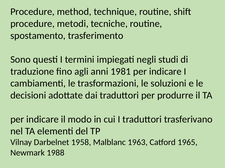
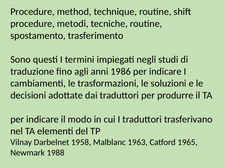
1981: 1981 -> 1986
